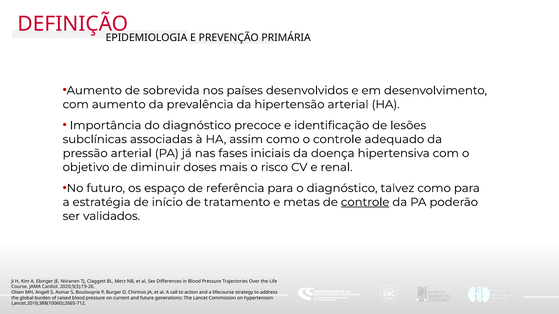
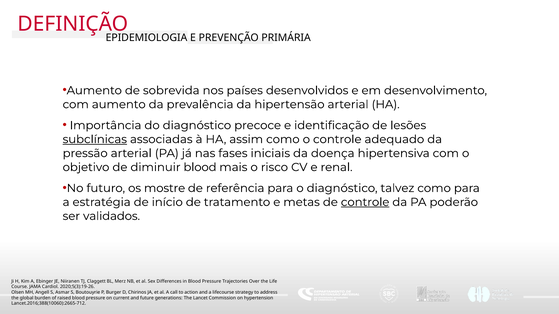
subclínicas underline: none -> present
diminuir doses: doses -> blood
espaço: espaço -> mostre
